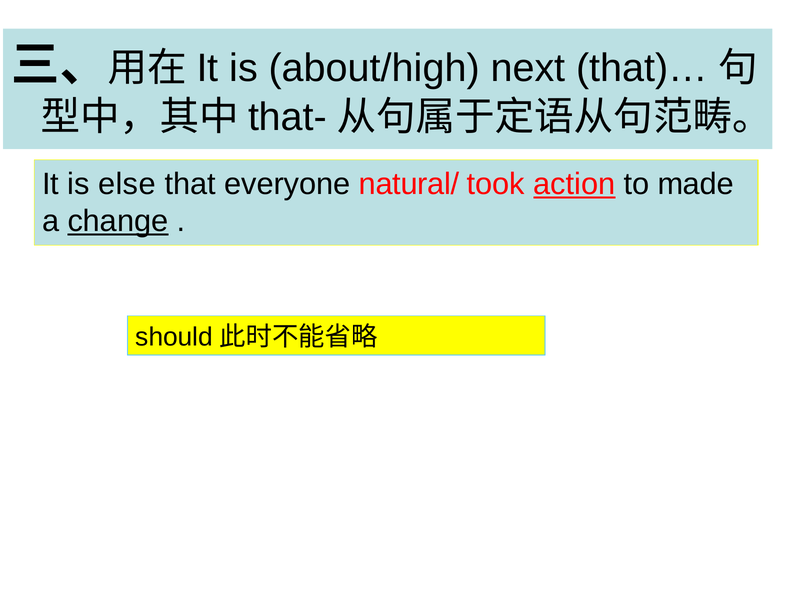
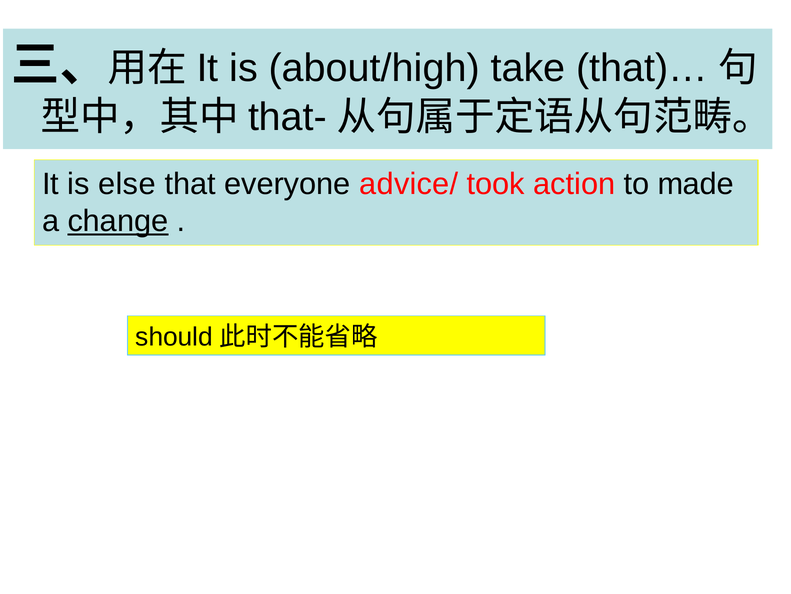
next: next -> take
natural/: natural/ -> advice/
action underline: present -> none
